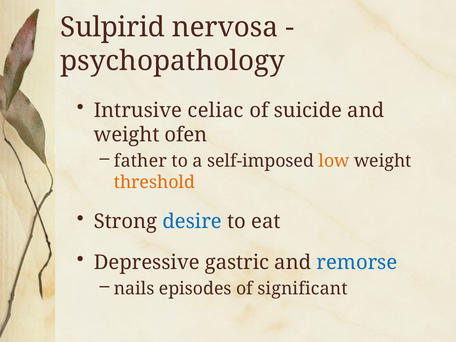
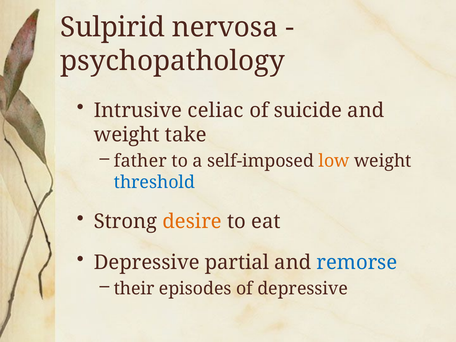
ofen: ofen -> take
threshold colour: orange -> blue
desire colour: blue -> orange
gastric: gastric -> partial
nails: nails -> their
of significant: significant -> depressive
